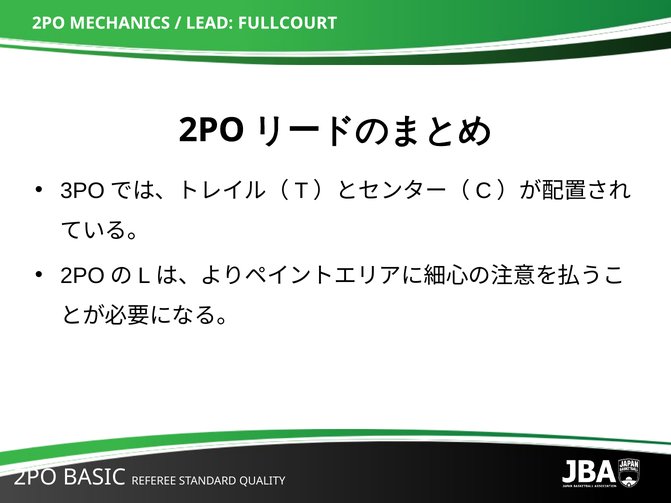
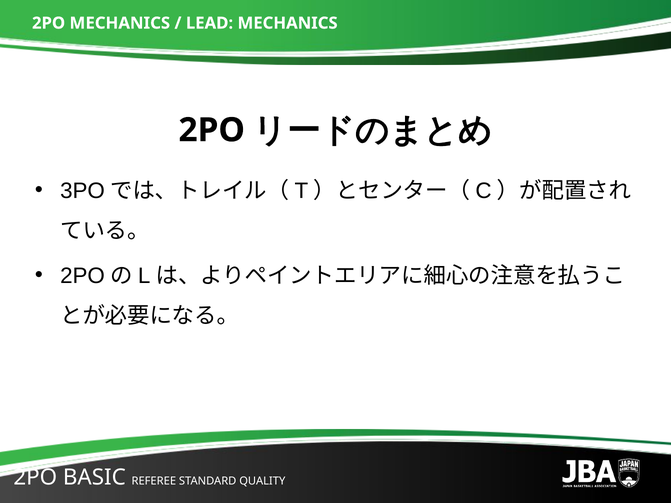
LEAD FULLCOURT: FULLCOURT -> MECHANICS
